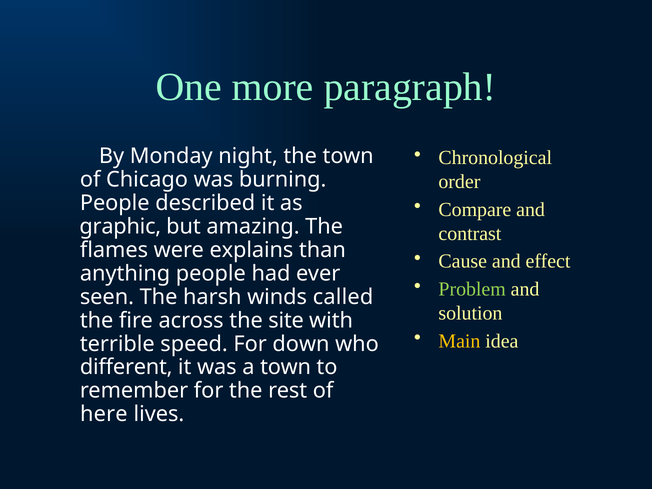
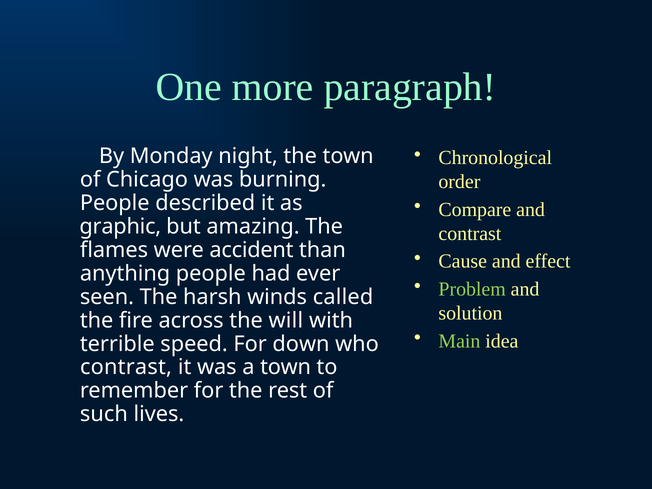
explains: explains -> accident
site: site -> will
Main colour: yellow -> light green
different at (126, 367): different -> contrast
here: here -> such
